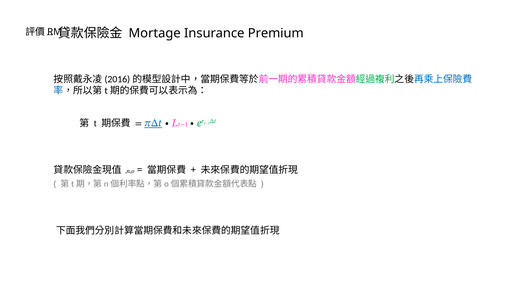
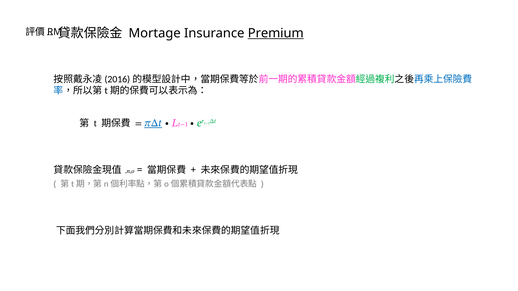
Premium underline: none -> present
